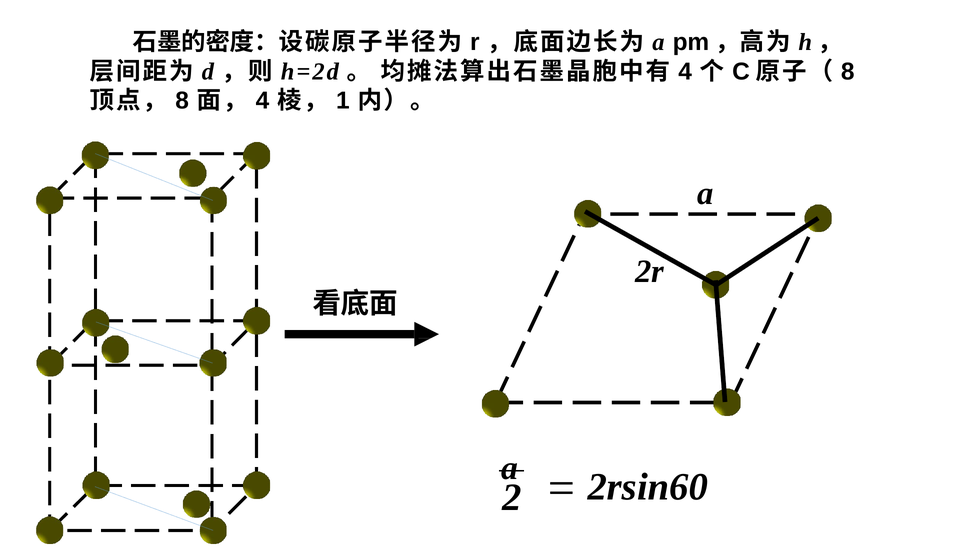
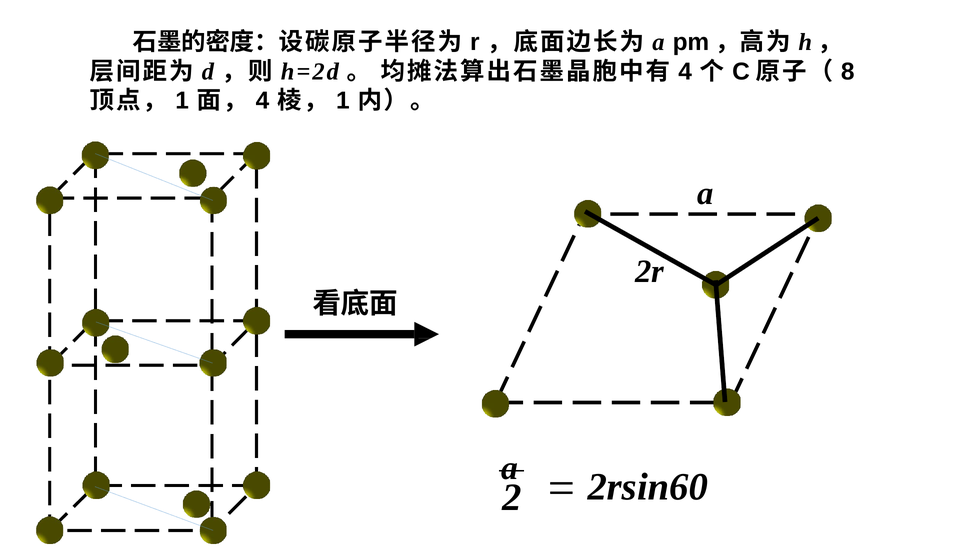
8 at (182, 101): 8 -> 1
